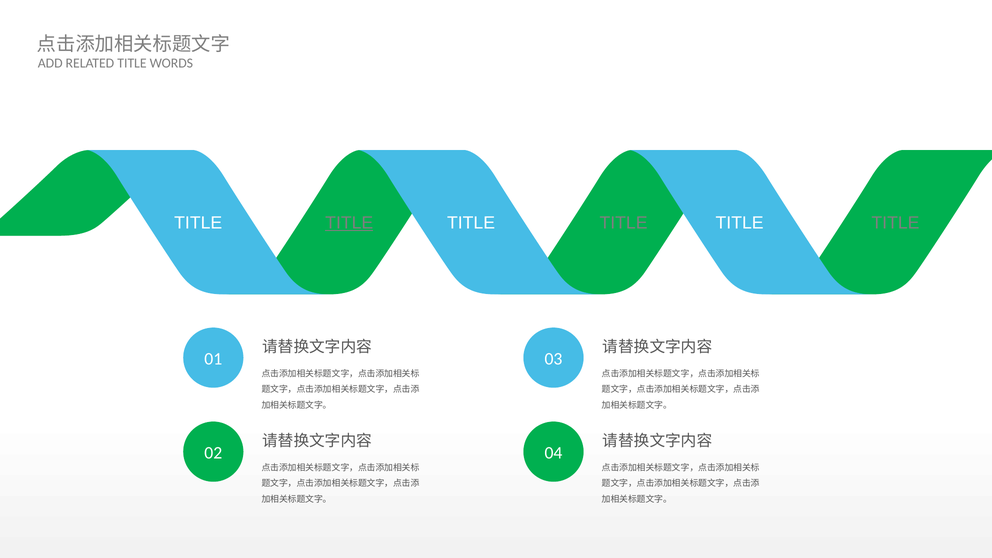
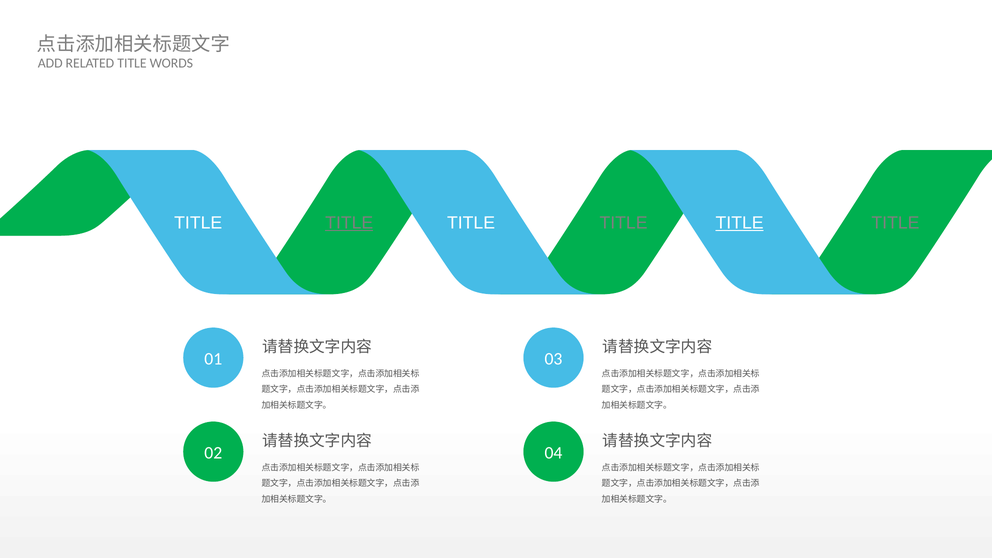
TITLE at (740, 223) underline: none -> present
